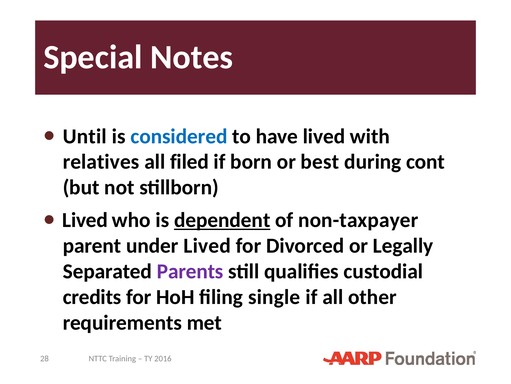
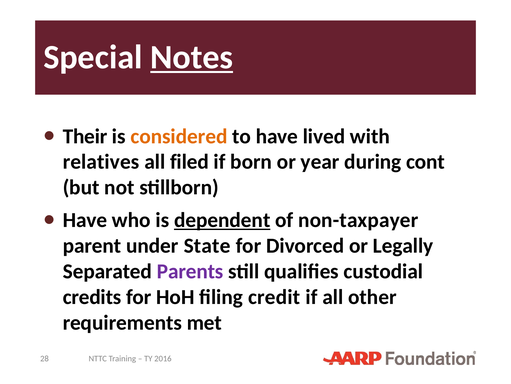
Notes underline: none -> present
Until: Until -> Their
considered colour: blue -> orange
best: best -> year
Lived at (85, 220): Lived -> Have
under Lived: Lived -> State
single: single -> credit
